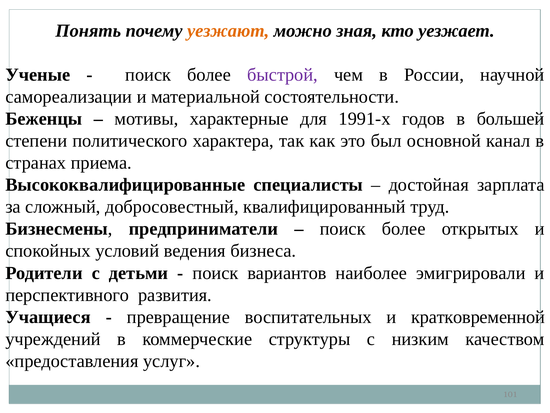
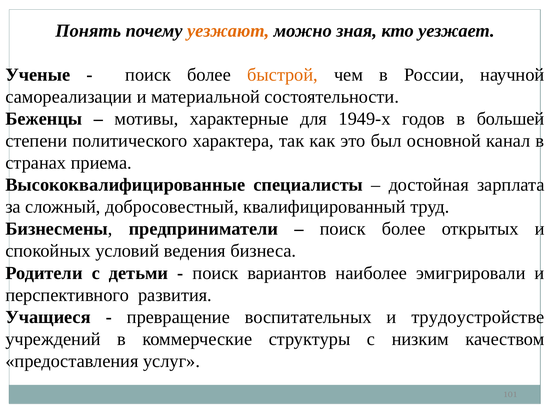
быстрой colour: purple -> orange
1991-х: 1991-х -> 1949-х
кратковременной: кратковременной -> трудоустройстве
